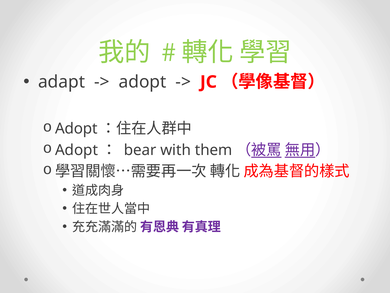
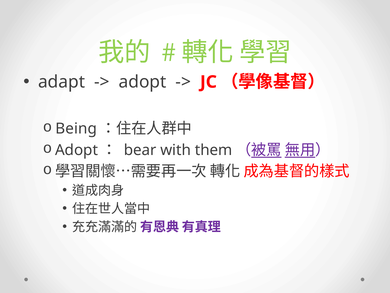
Adopt at (76, 128): Adopt -> Being
